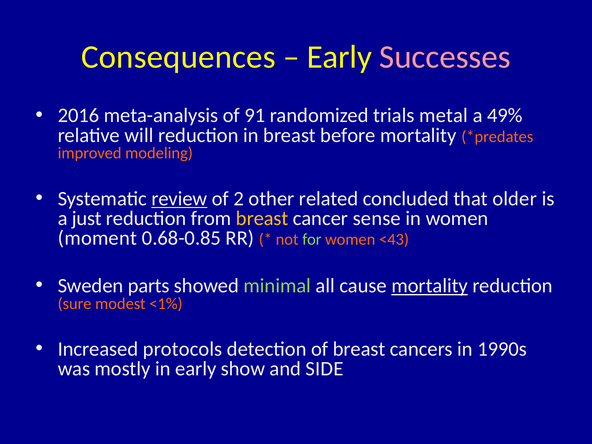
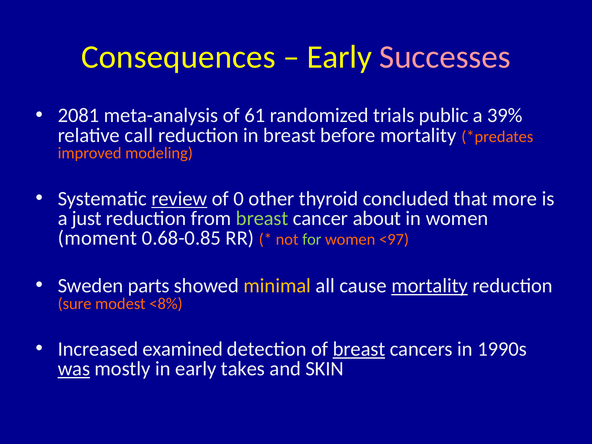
2016: 2016 -> 2081
91: 91 -> 61
metal: metal -> public
49%: 49% -> 39%
will: will -> call
2: 2 -> 0
related: related -> thyroid
older: older -> more
breast at (262, 218) colour: yellow -> light green
sense: sense -> about
<43: <43 -> <97
minimal colour: light green -> yellow
<1%: <1% -> <8%
protocols: protocols -> examined
breast at (359, 349) underline: none -> present
was underline: none -> present
show: show -> takes
SIDE: SIDE -> SKIN
